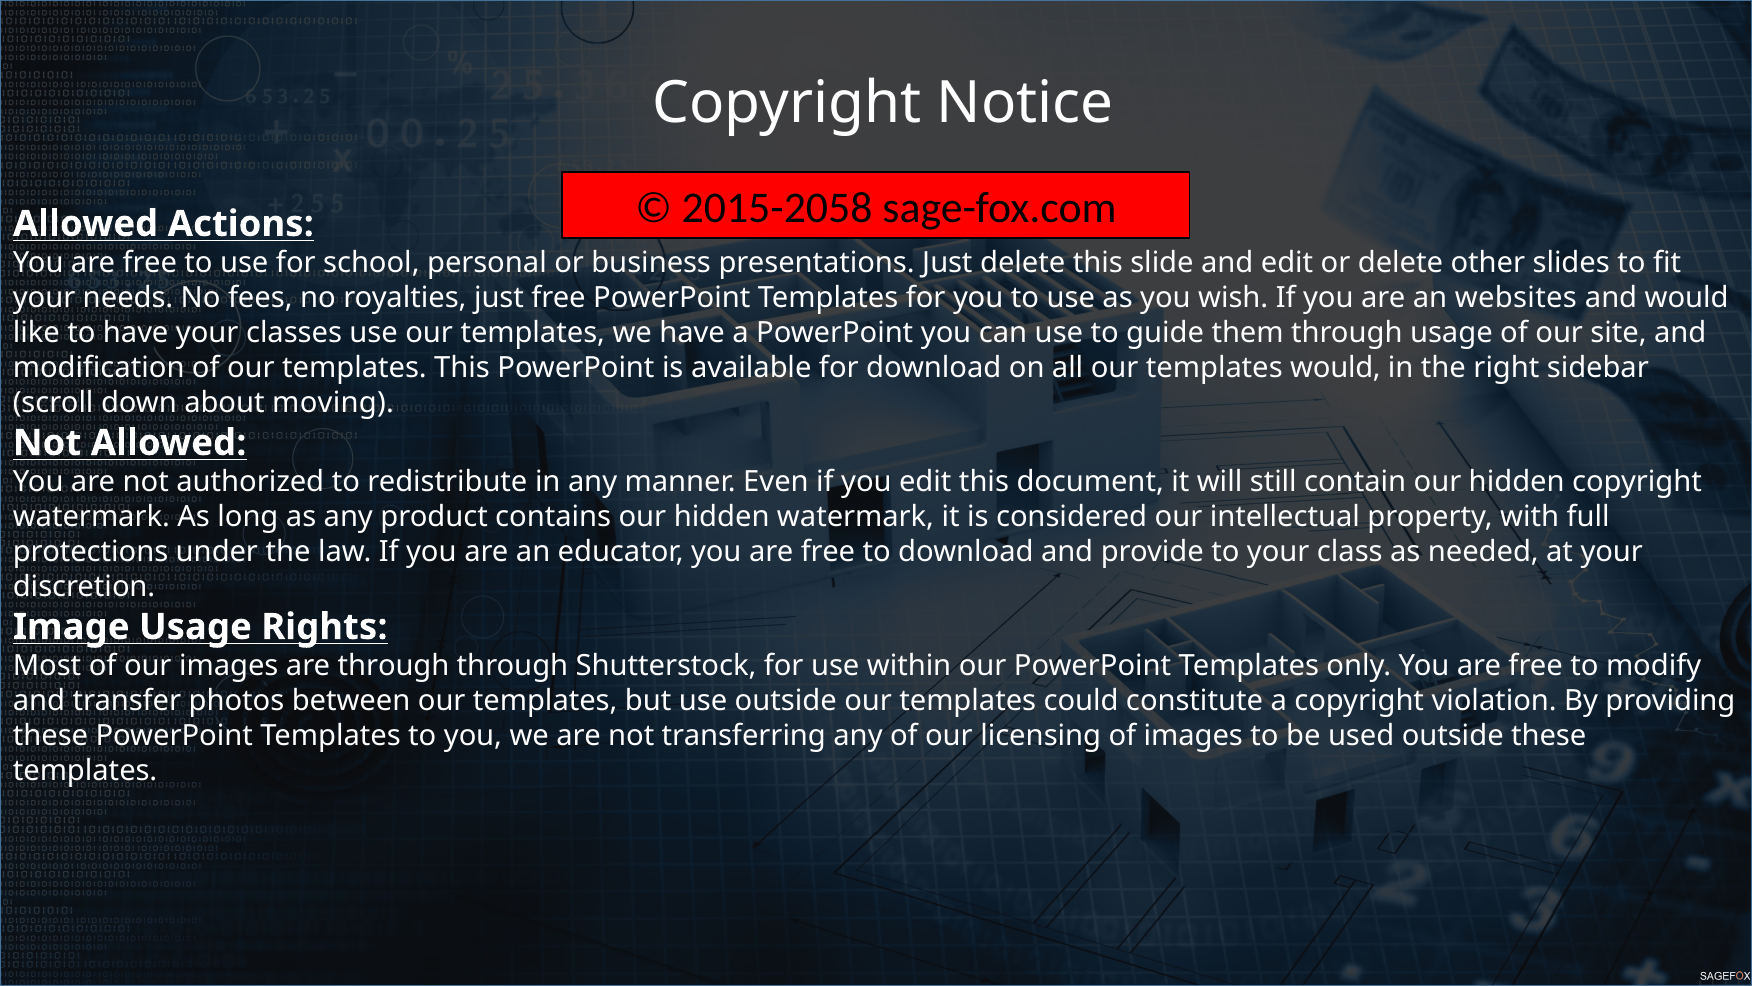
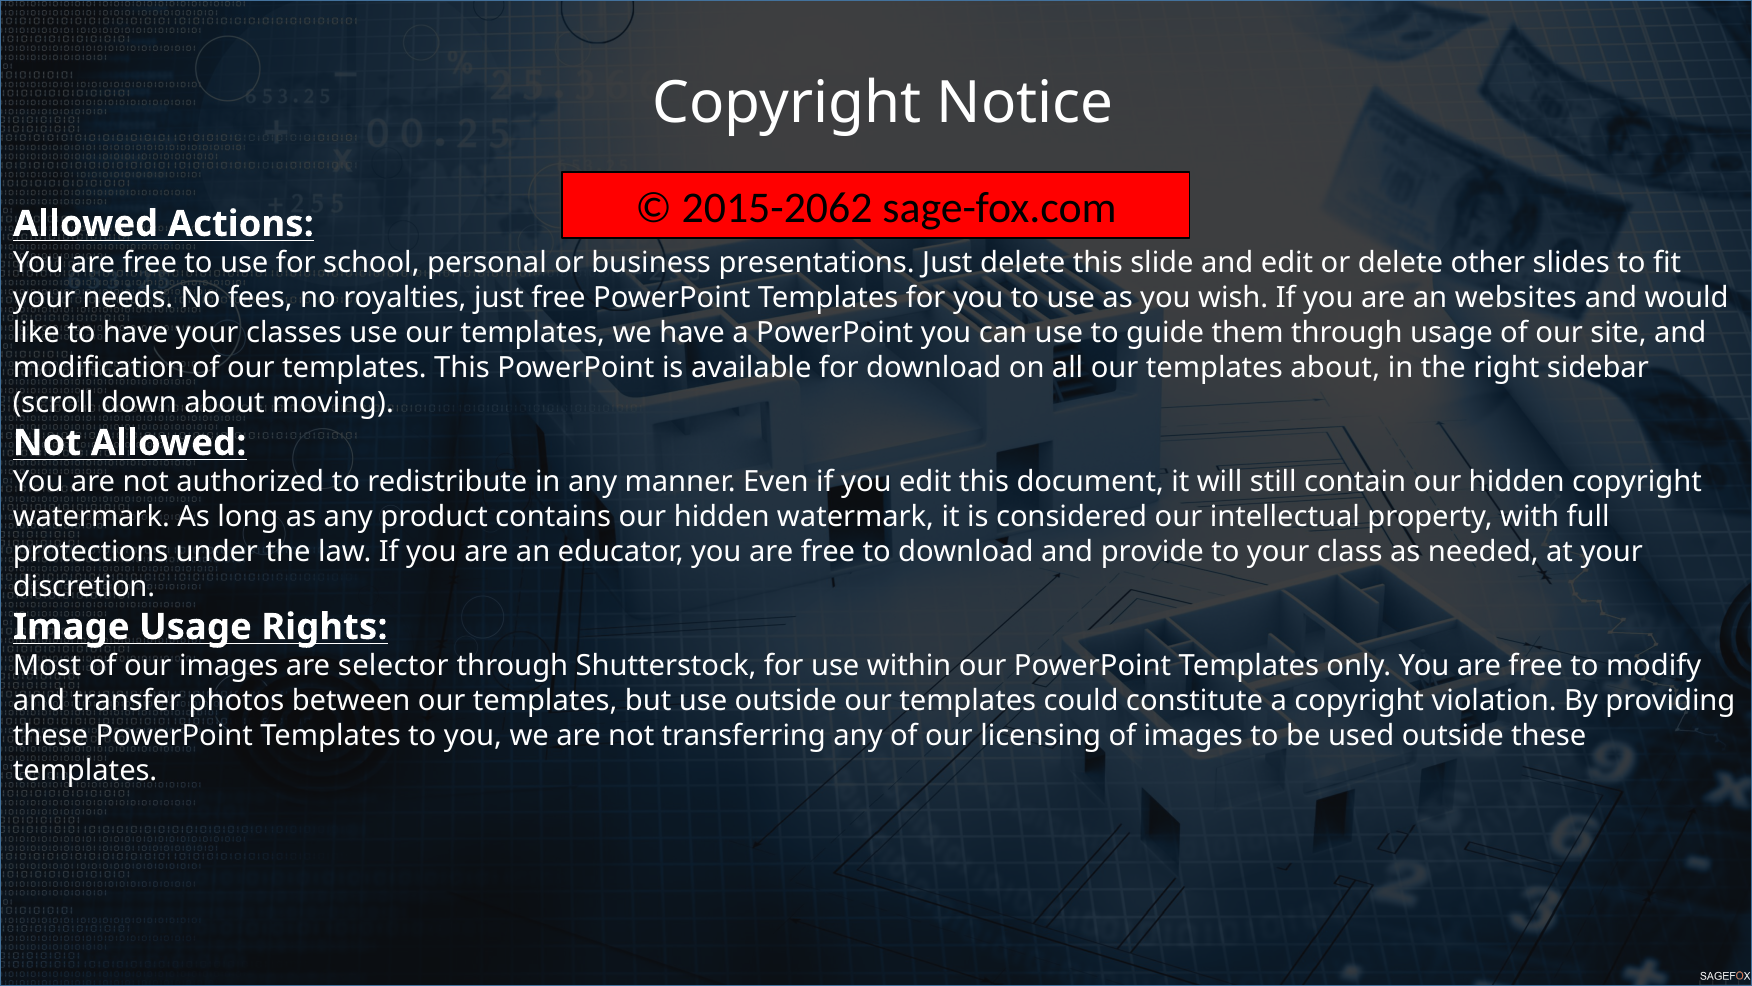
2015-2058: 2015-2058 -> 2015-2062
templates would: would -> about
are through: through -> selector
